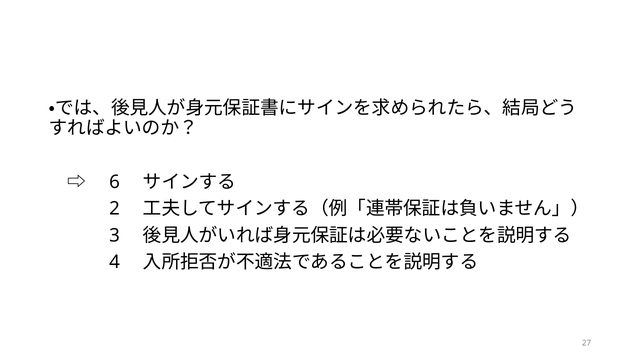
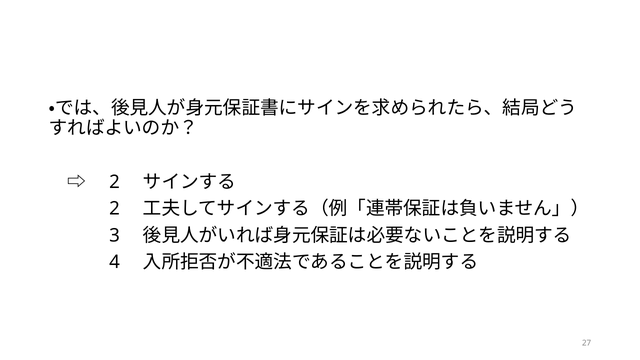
6 at (115, 182): 6 -> 2
